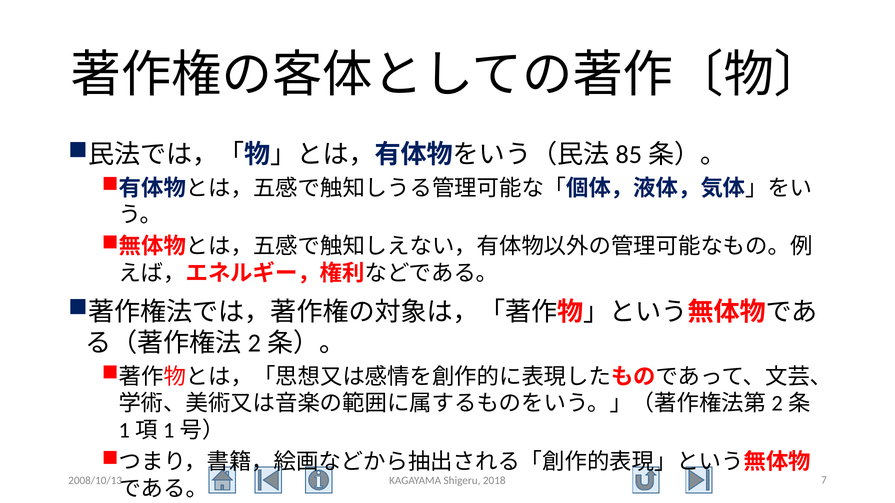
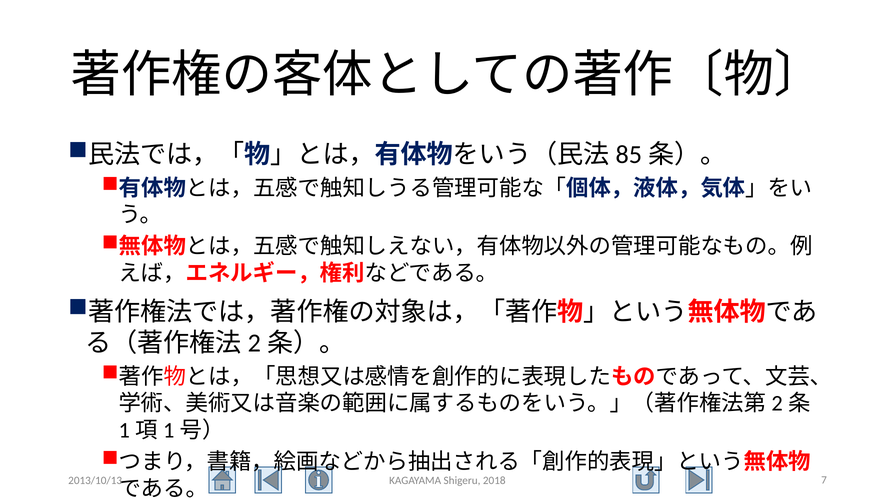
2008/10/13: 2008/10/13 -> 2013/10/13
